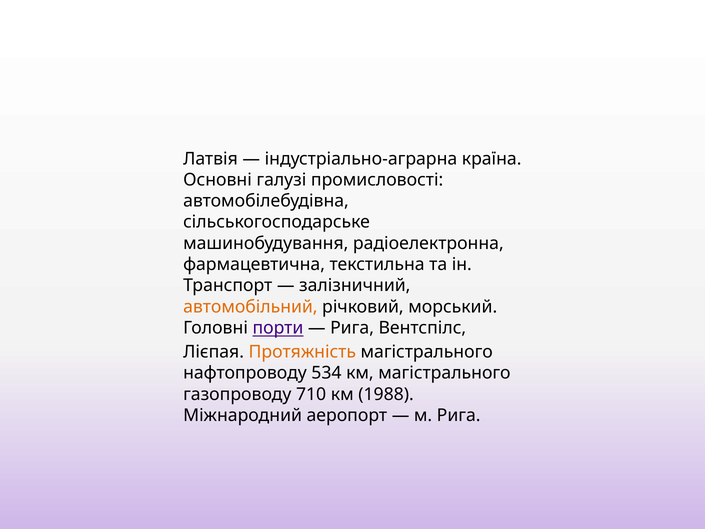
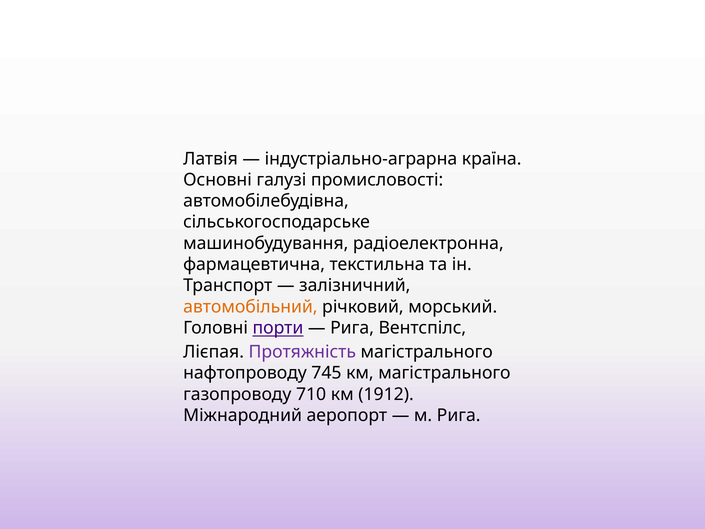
Протяжність colour: orange -> purple
534: 534 -> 745
1988: 1988 -> 1912
